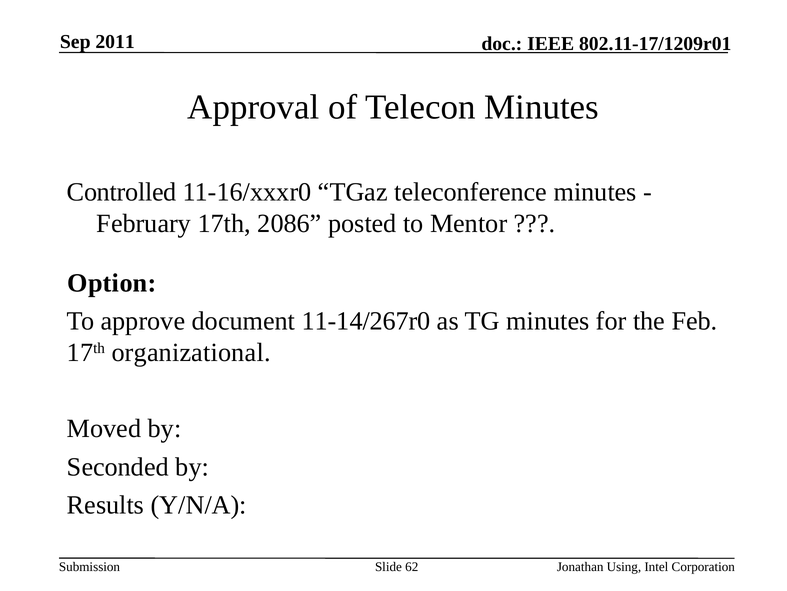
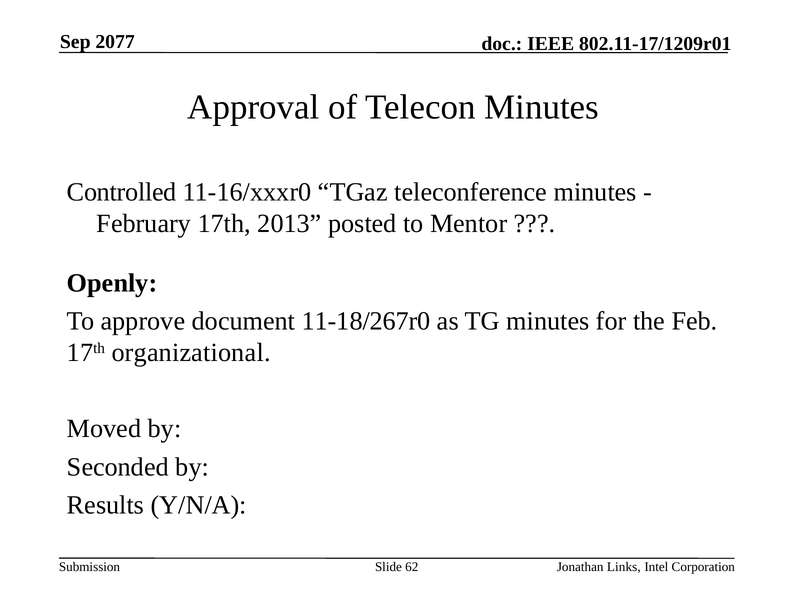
2011: 2011 -> 2077
2086: 2086 -> 2013
Option: Option -> Openly
11-14/267r0: 11-14/267r0 -> 11-18/267r0
Using: Using -> Links
